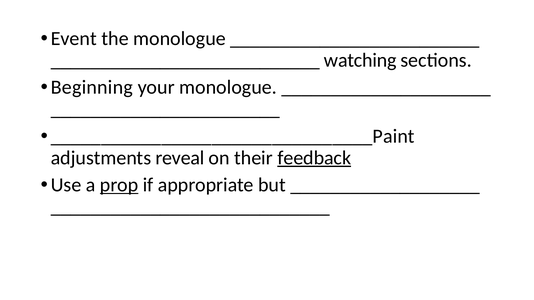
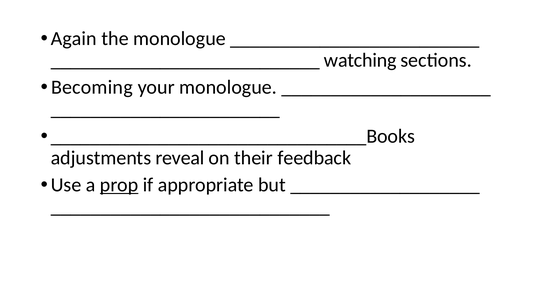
Event: Event -> Again
Beginning: Beginning -> Becoming
________________________________Paint: ________________________________Paint -> ________________________________Books
feedback underline: present -> none
